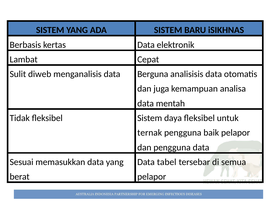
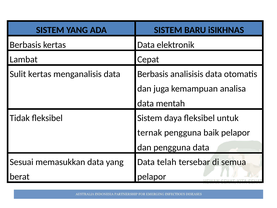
Sulit diweb: diweb -> kertas
data Berguna: Berguna -> Berbasis
tabel: tabel -> telah
